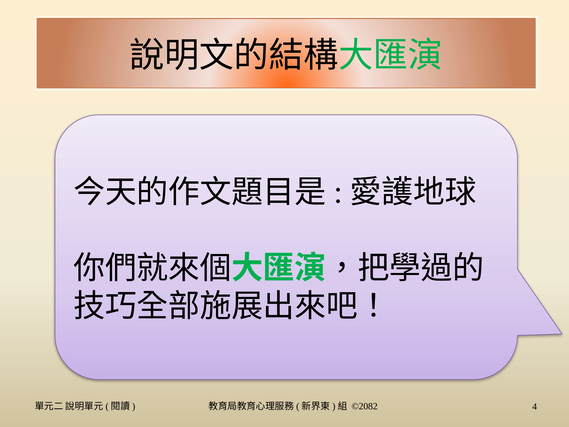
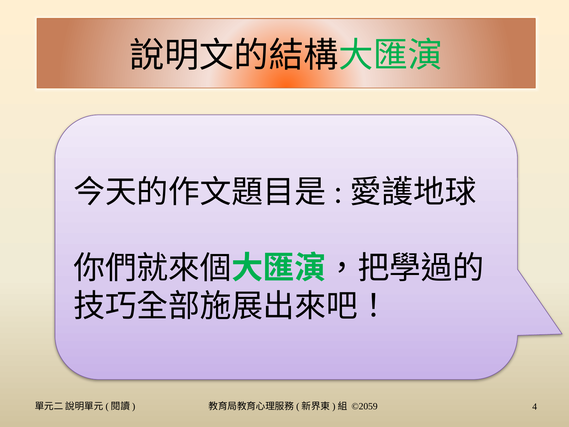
©2082: ©2082 -> ©2059
